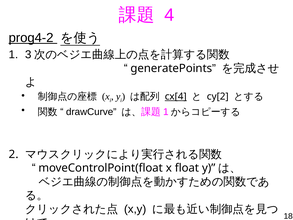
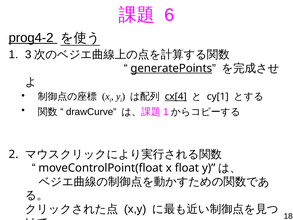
4: 4 -> 6
generatePoints underline: none -> present
cy[2: cy[2 -> cy[1
